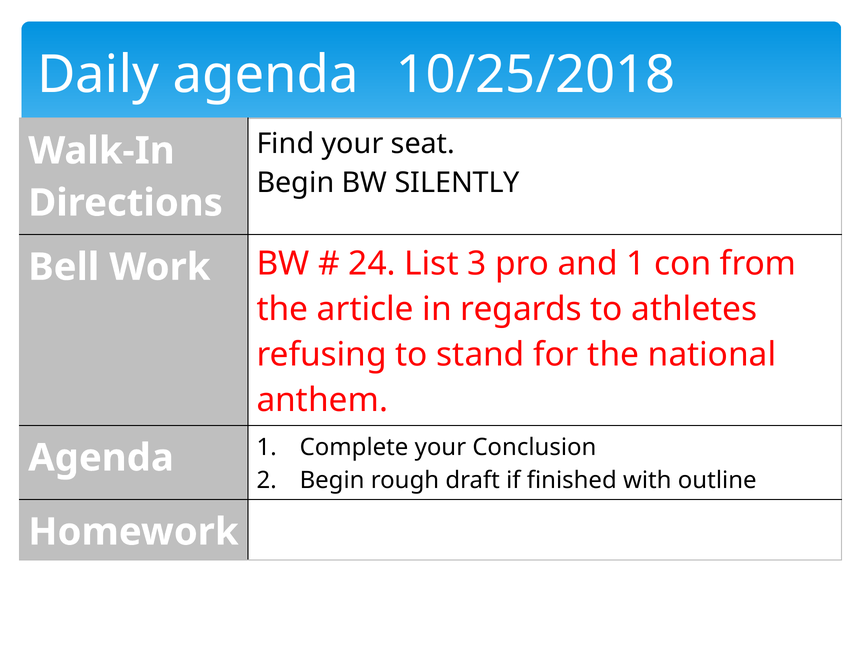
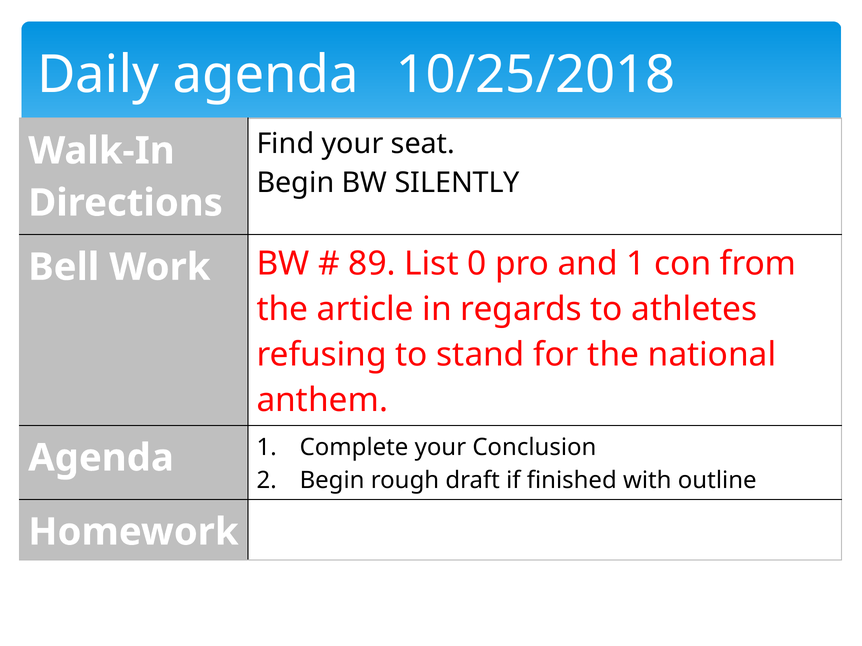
24: 24 -> 89
3: 3 -> 0
